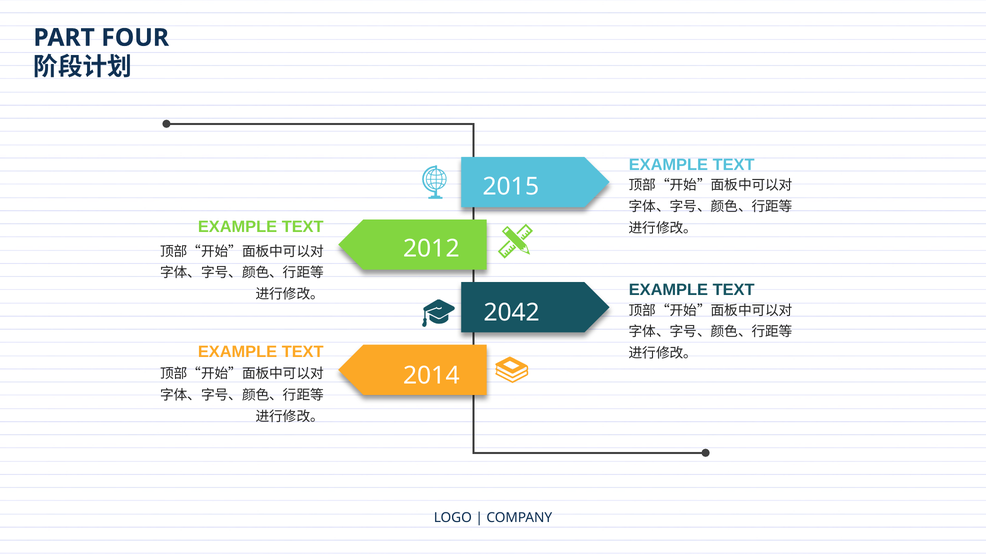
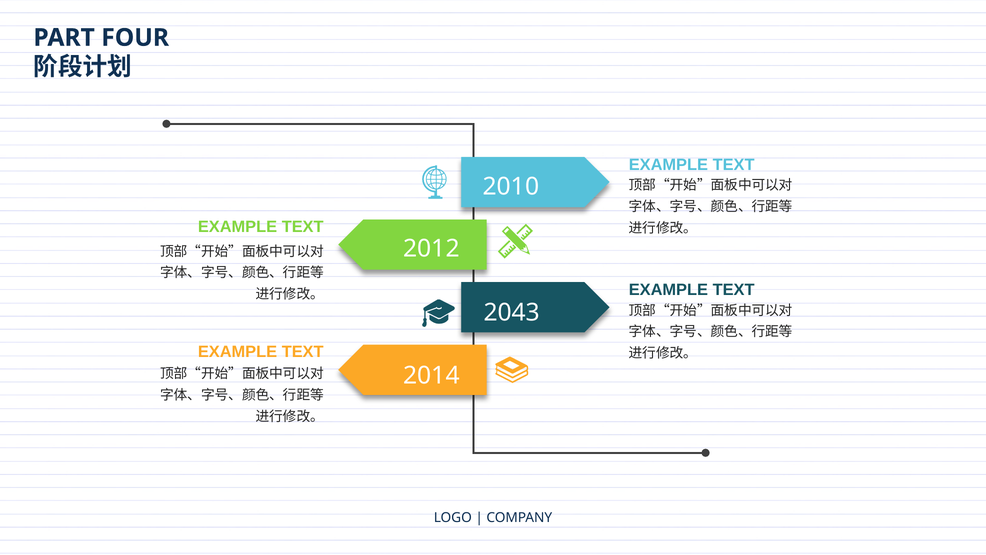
2015: 2015 -> 2010
2042: 2042 -> 2043
